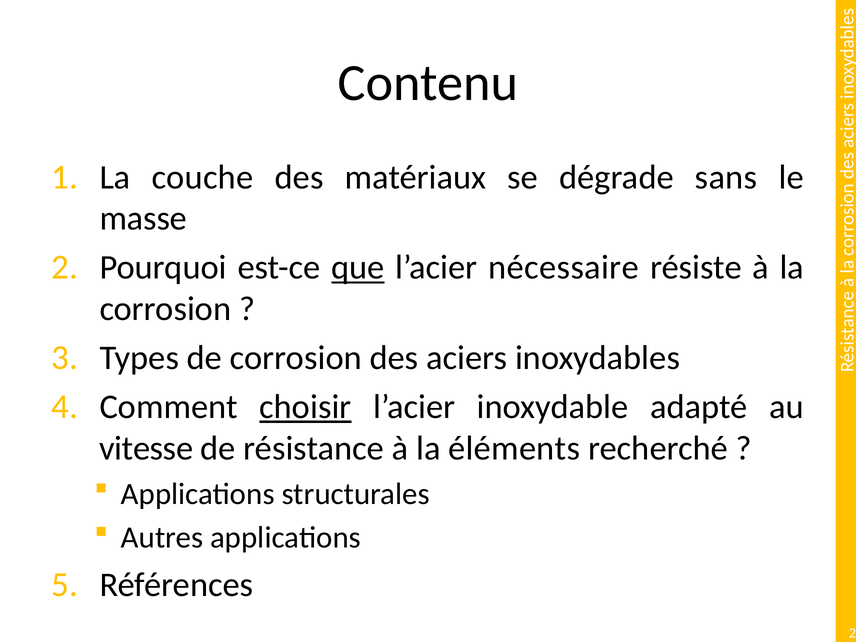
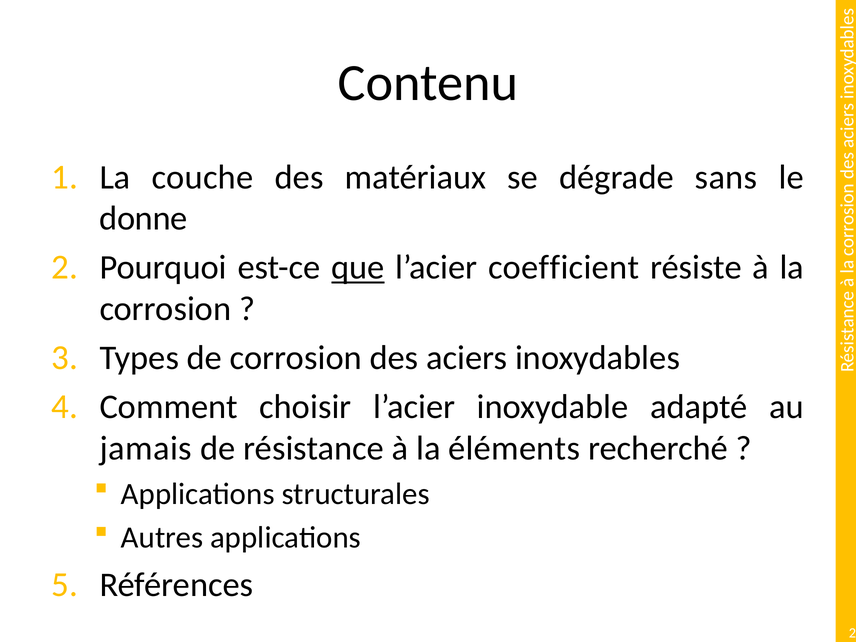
masse: masse -> donne
nécessaire: nécessaire -> coefficient
choisir underline: present -> none
vitesse: vitesse -> jamais
